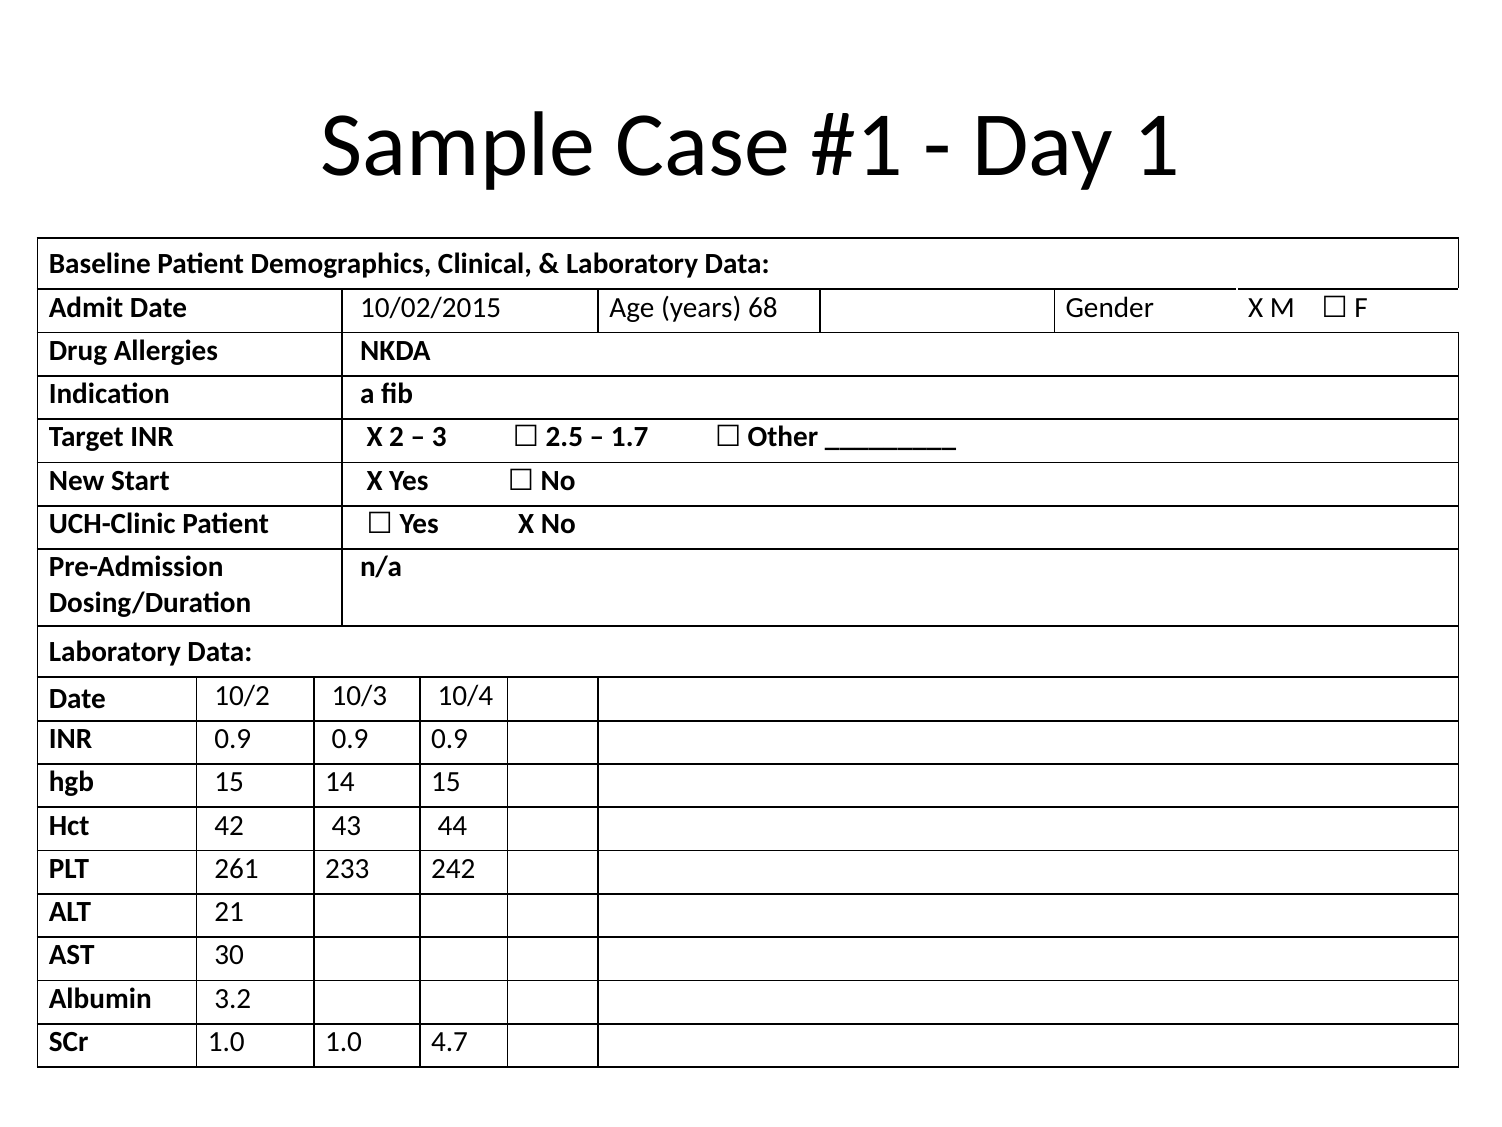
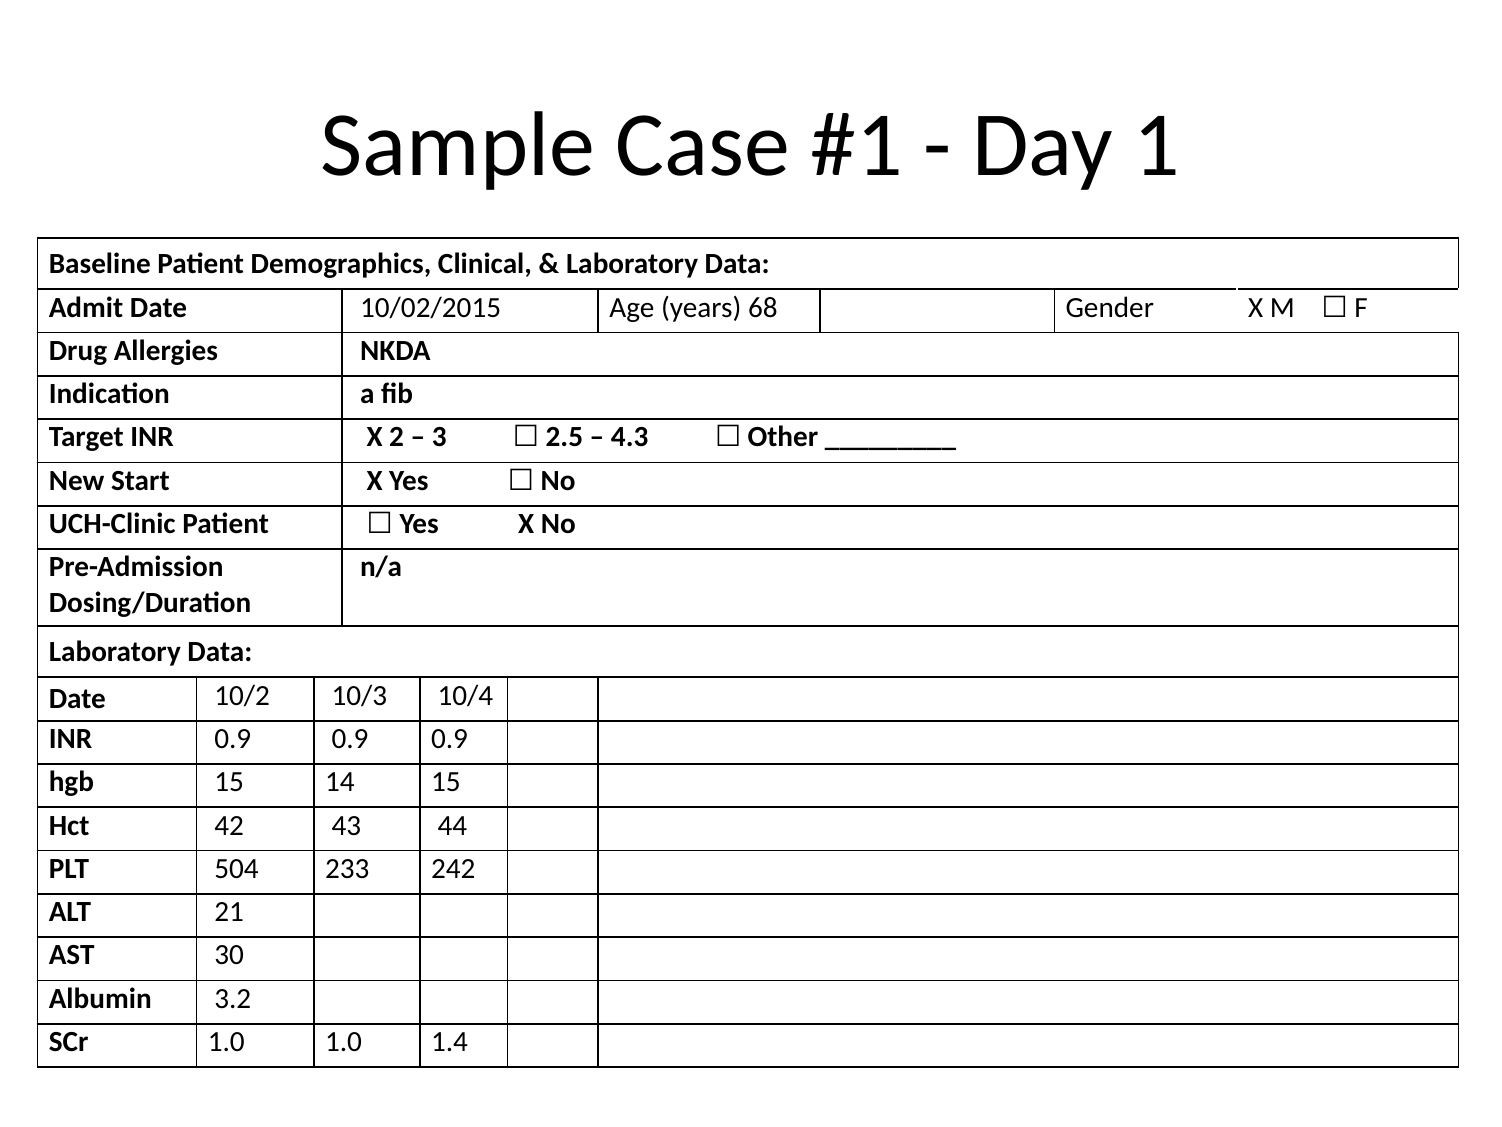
1.7: 1.7 -> 4.3
261: 261 -> 504
4.7: 4.7 -> 1.4
